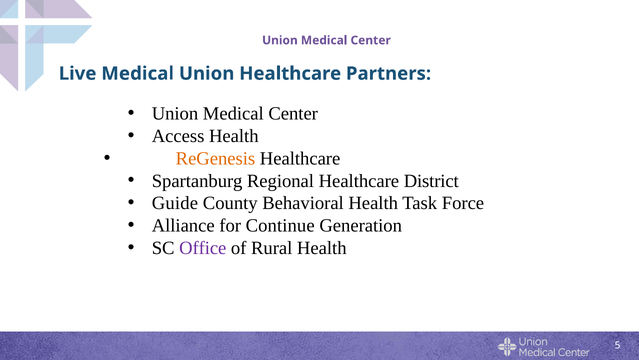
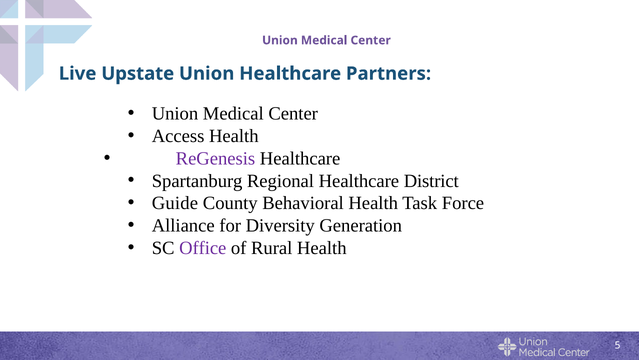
Live Medical: Medical -> Upstate
ReGenesis colour: orange -> purple
Continue: Continue -> Diversity
